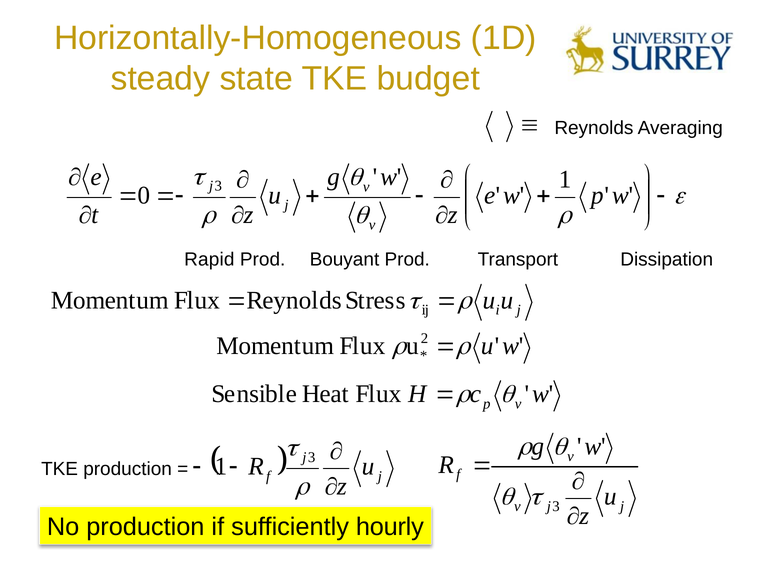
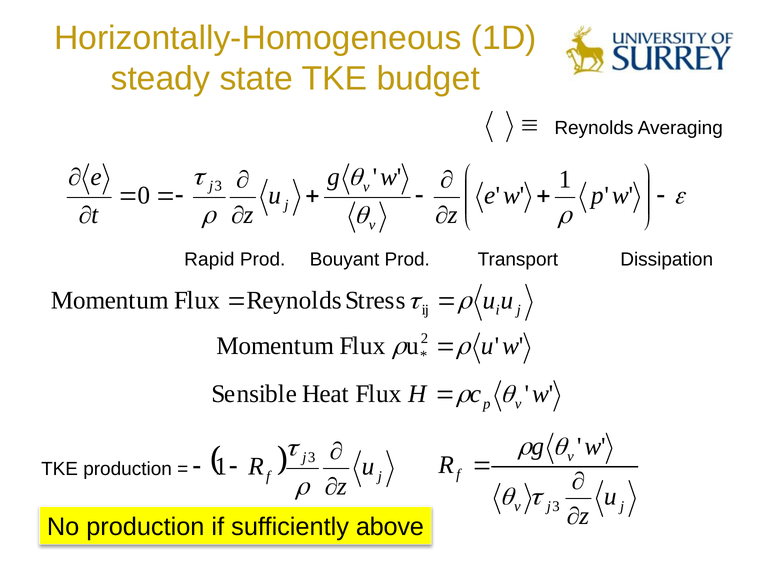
hourly: hourly -> above
